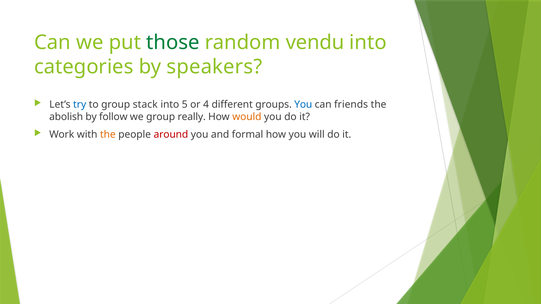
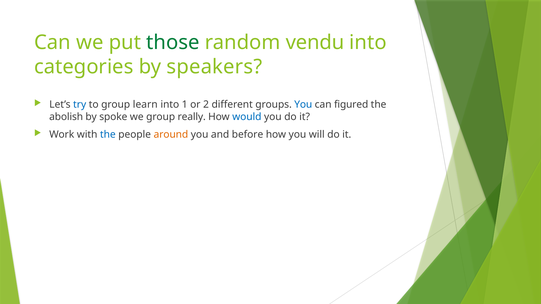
stack: stack -> learn
5: 5 -> 1
4: 4 -> 2
friends: friends -> figured
follow: follow -> spoke
would colour: orange -> blue
the at (108, 135) colour: orange -> blue
around colour: red -> orange
formal: formal -> before
